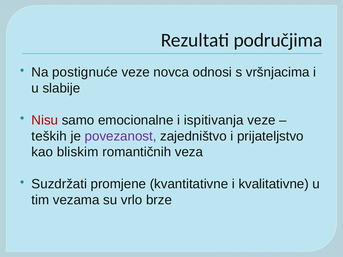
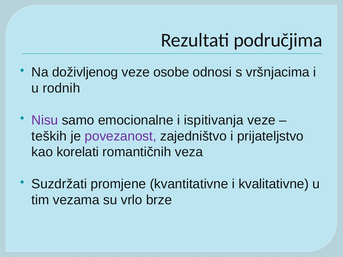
postignuće: postignuće -> doživljenog
novca: novca -> osobe
slabije: slabije -> rodnih
Nisu colour: red -> purple
bliskim: bliskim -> korelati
